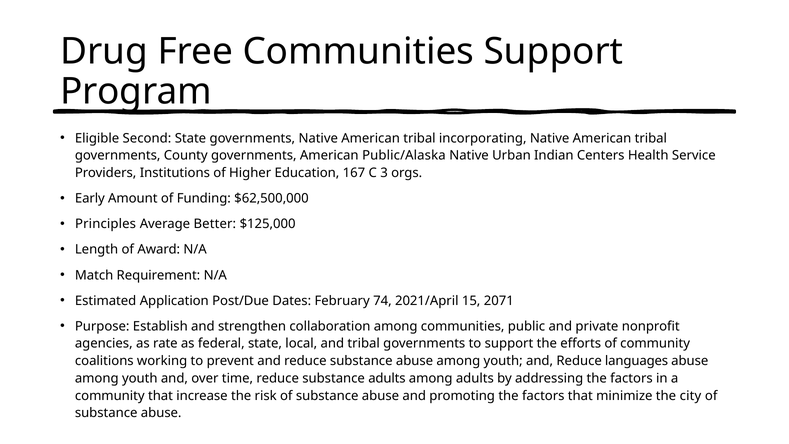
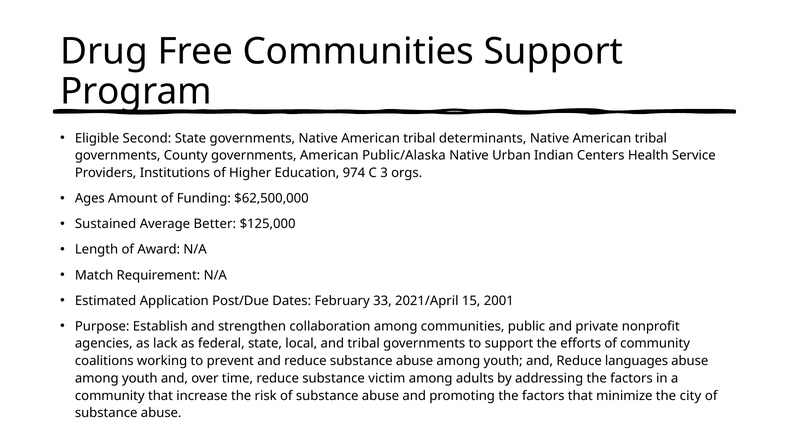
incorporating: incorporating -> determinants
167: 167 -> 974
Early: Early -> Ages
Principles: Principles -> Sustained
74: 74 -> 33
2071: 2071 -> 2001
rate: rate -> lack
substance adults: adults -> victim
